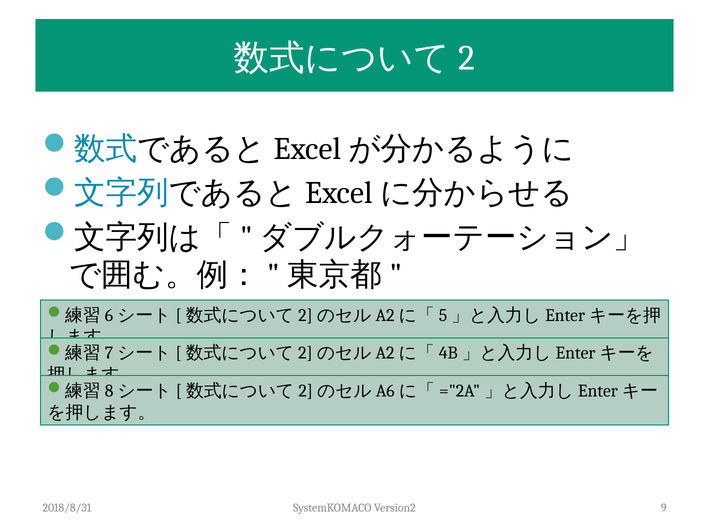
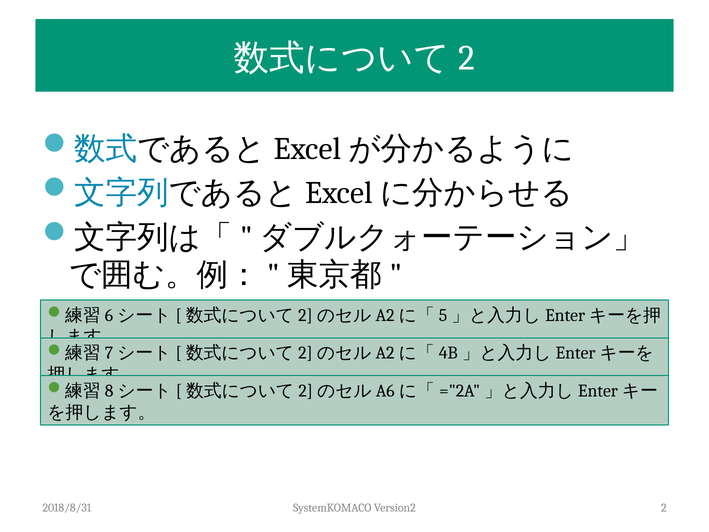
9: 9 -> 2
